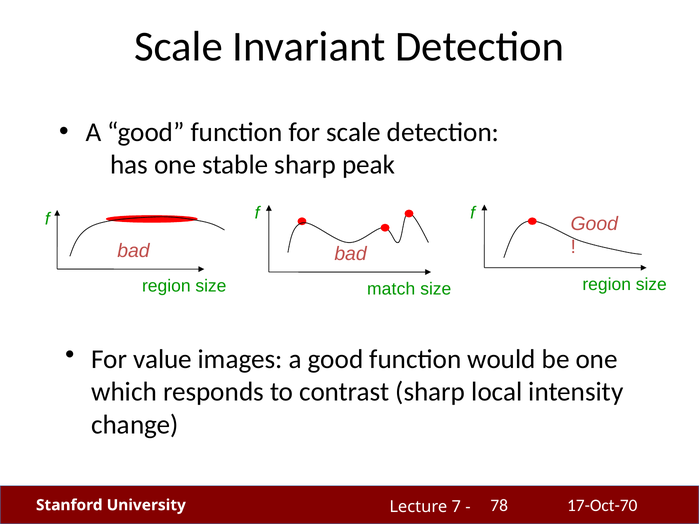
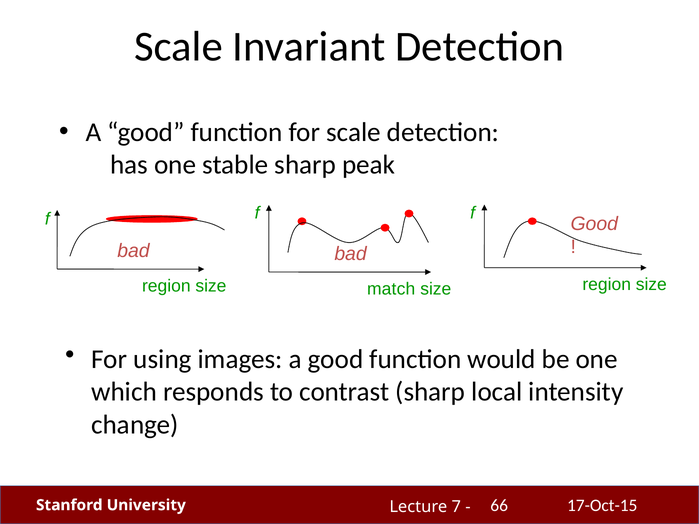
value: value -> using
17-Oct-70: 17-Oct-70 -> 17-Oct-15
78: 78 -> 66
